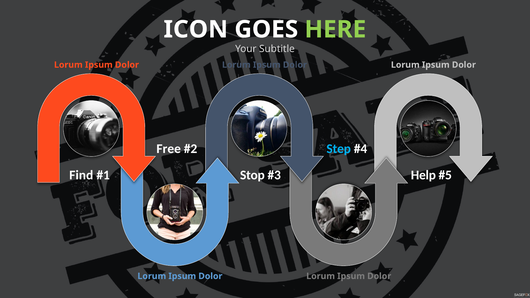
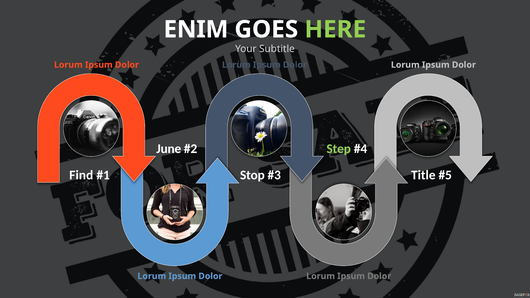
ICON: ICON -> ENIM
Free: Free -> June
Step colour: light blue -> light green
Help: Help -> Title
